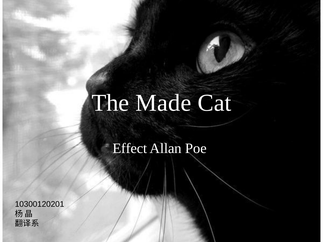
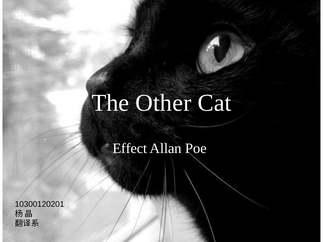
Made: Made -> Other
